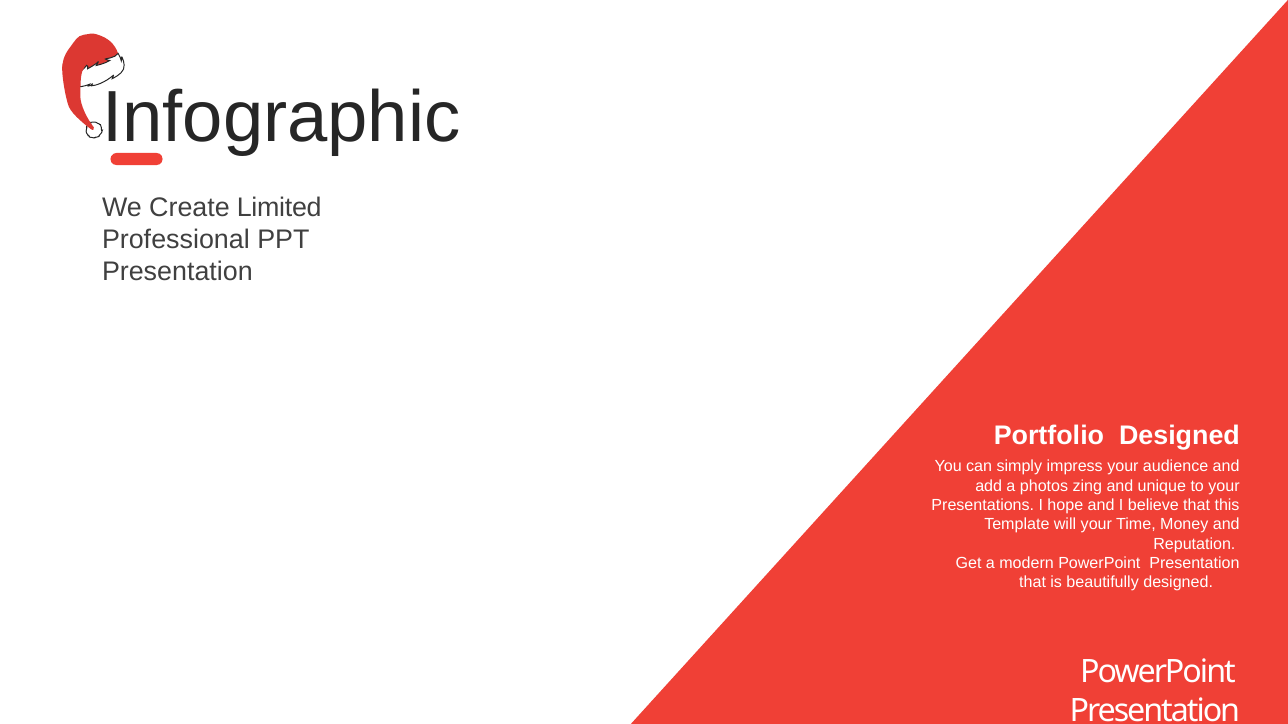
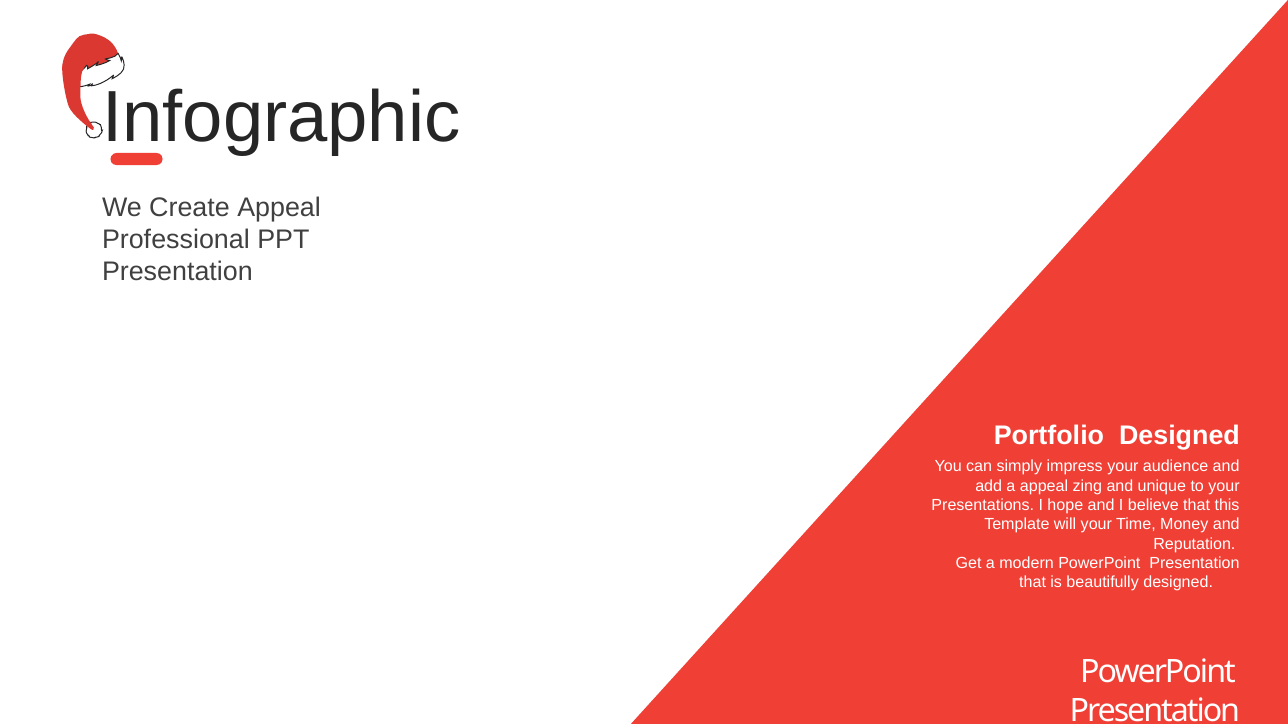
Create Limited: Limited -> Appeal
a photos: photos -> appeal
